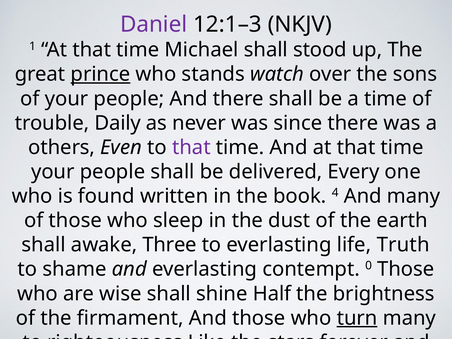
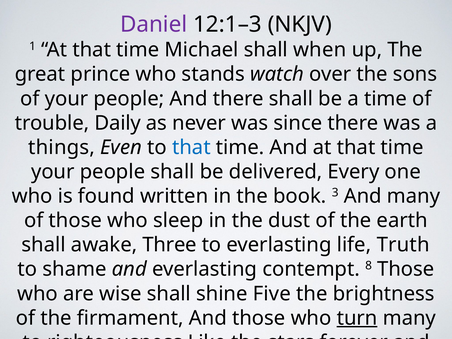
stood: stood -> when
prince underline: present -> none
others: others -> things
that at (191, 147) colour: purple -> blue
4: 4 -> 3
0: 0 -> 8
Half: Half -> Five
